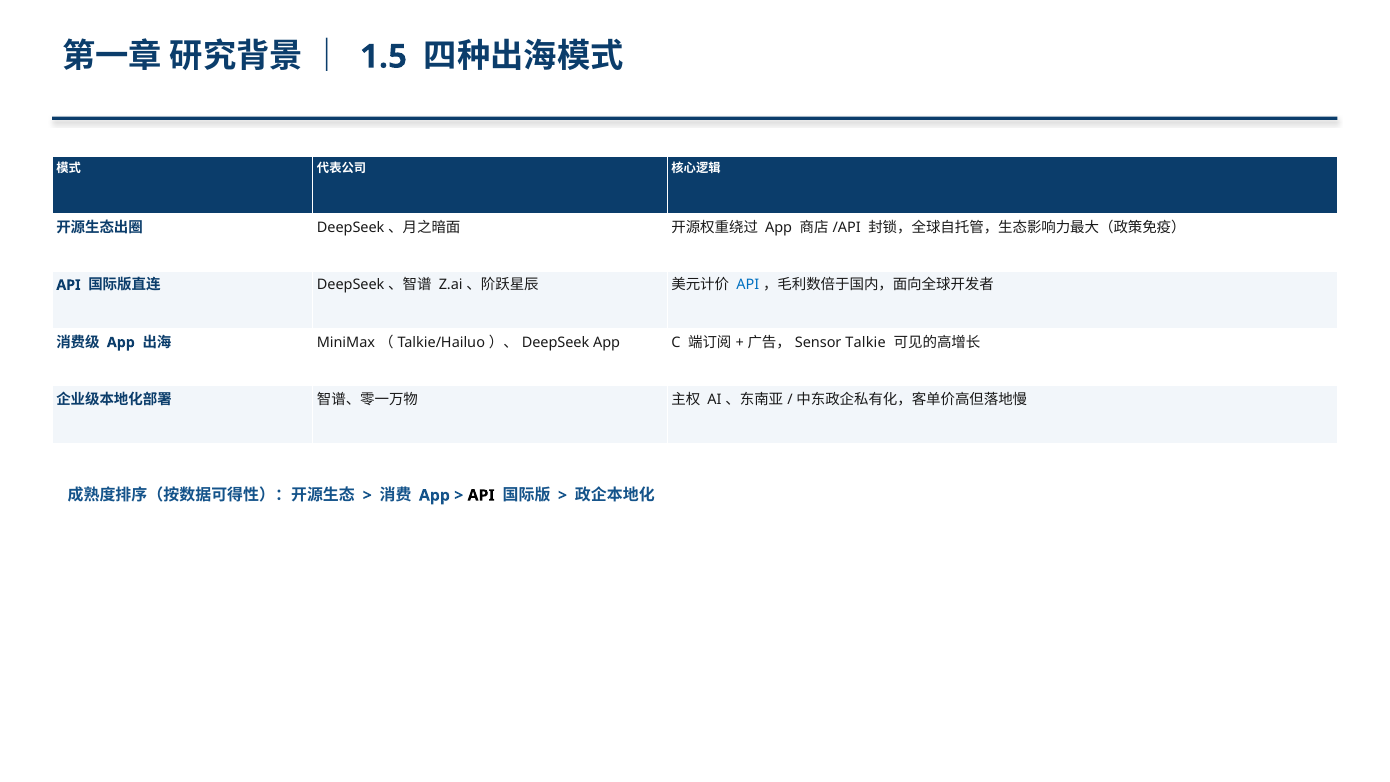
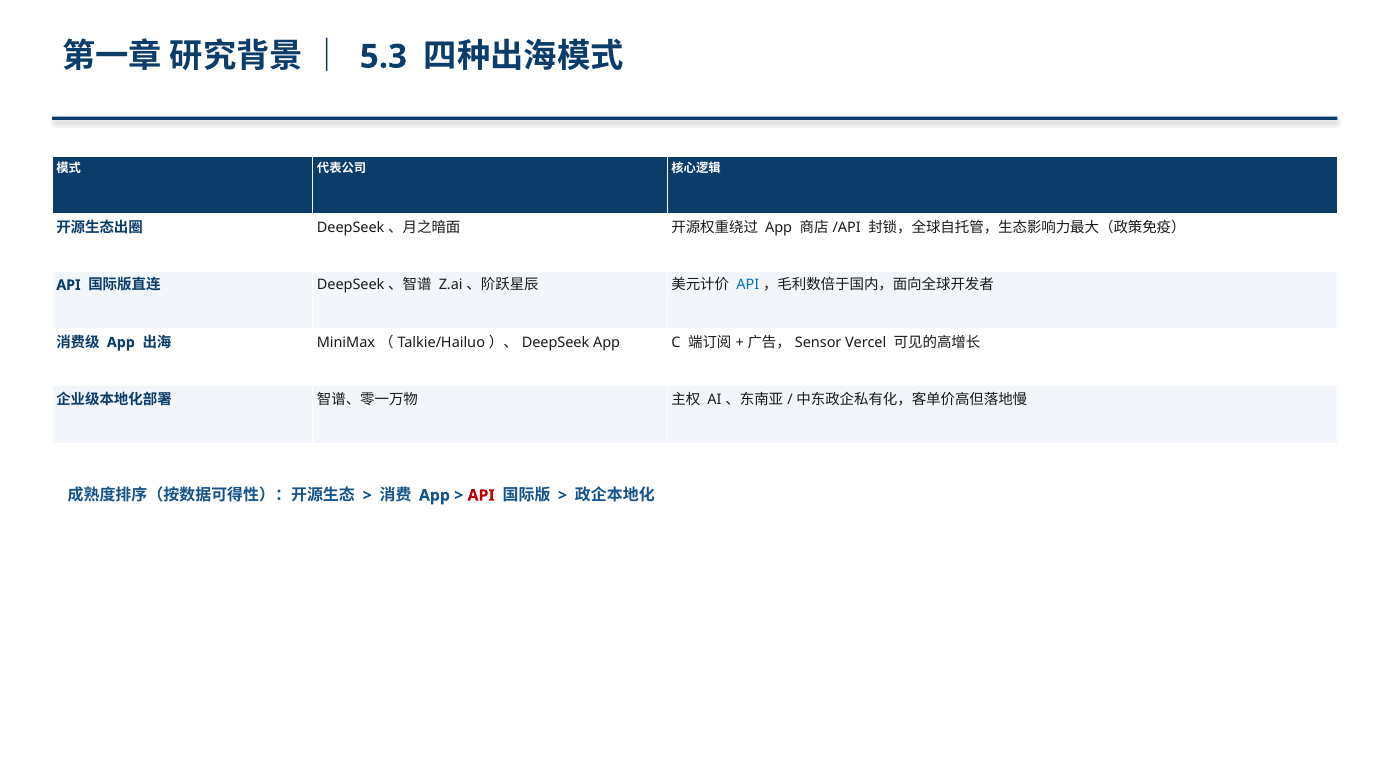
1.5: 1.5 -> 5.3
Talkie: Talkie -> Vercel
API at (481, 495) colour: black -> red
